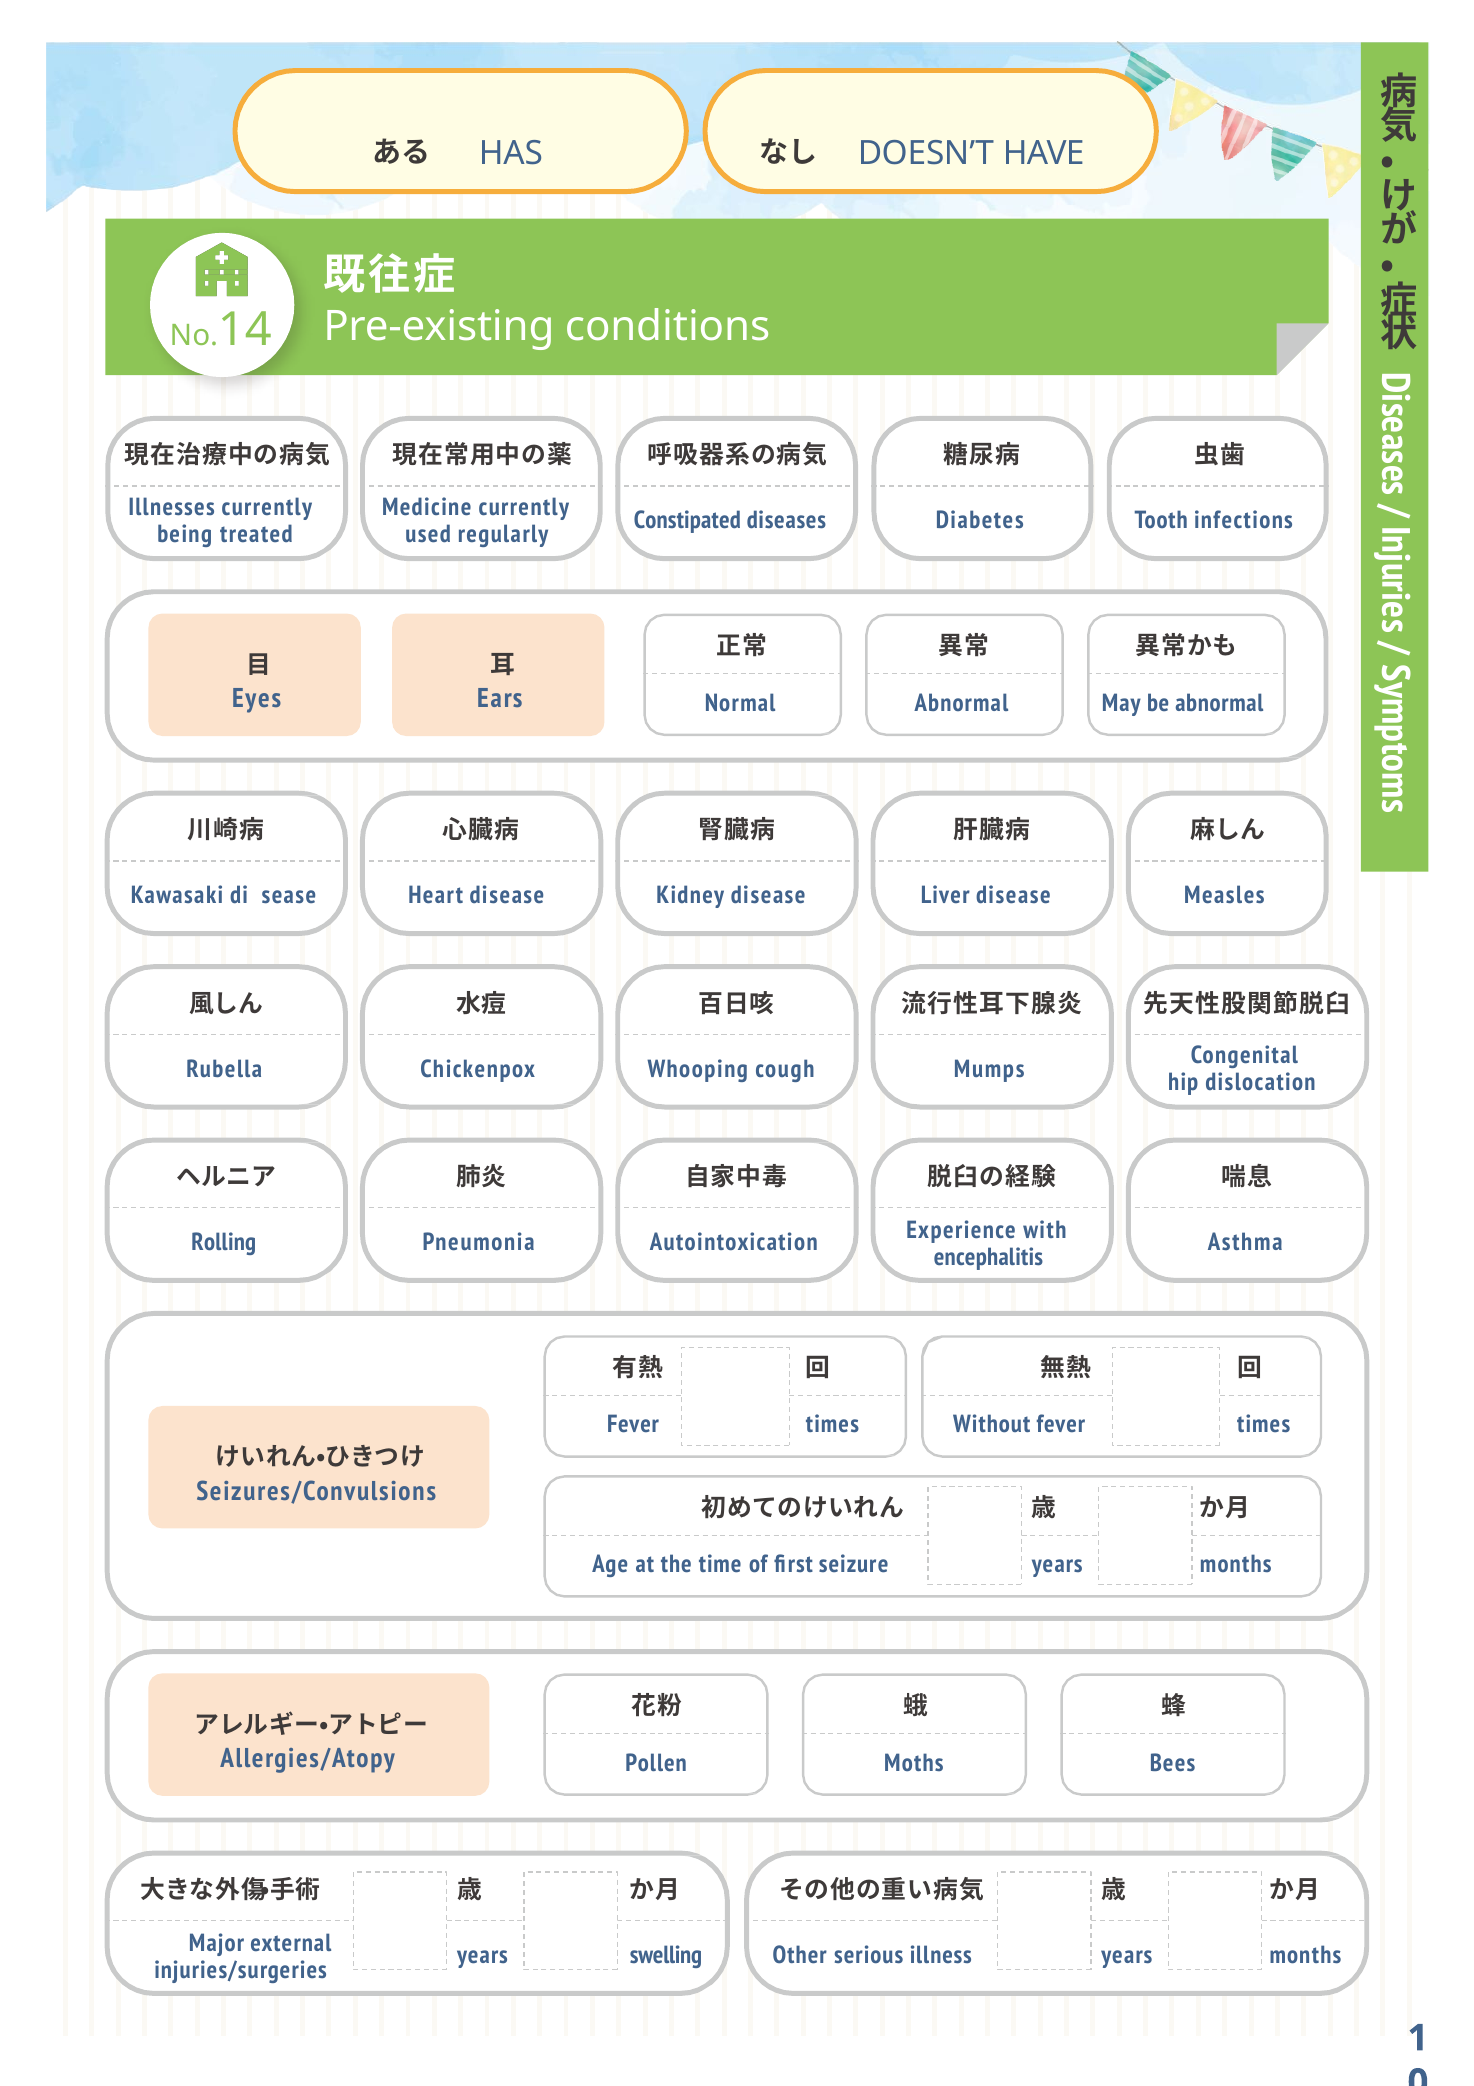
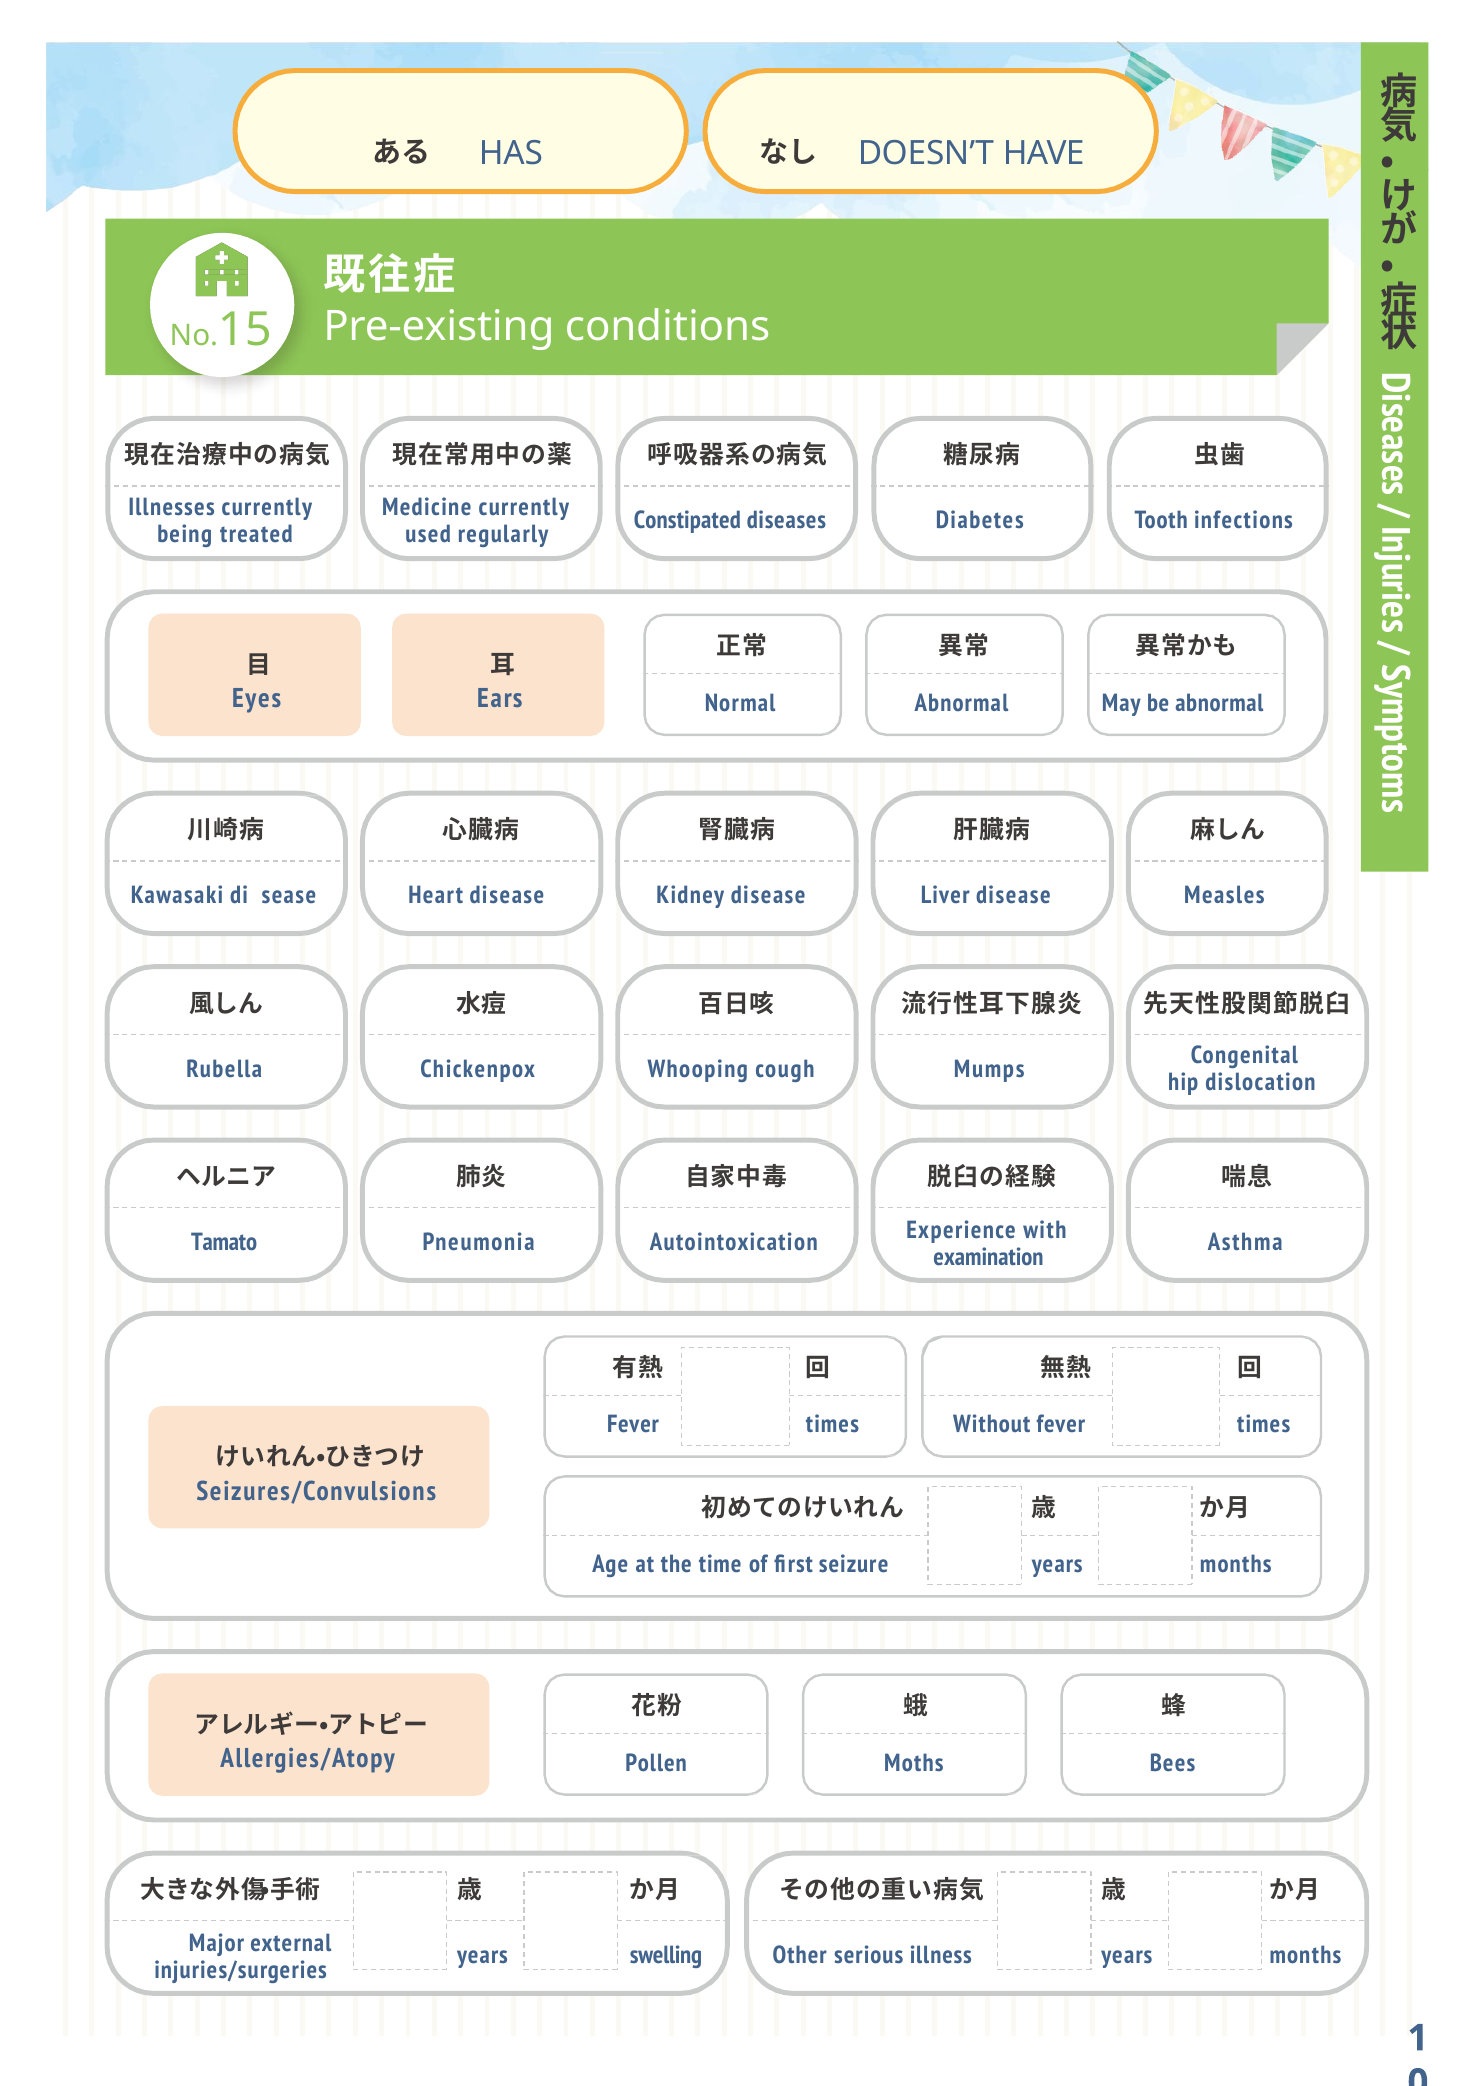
14: 14 -> 15
Rolling: Rolling -> Tamato
encephalitis: encephalitis -> examination
